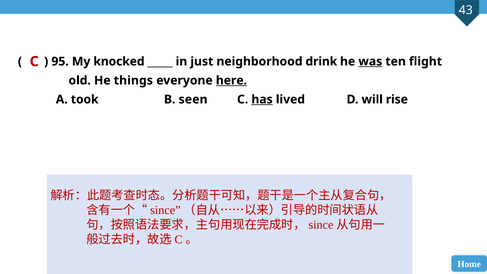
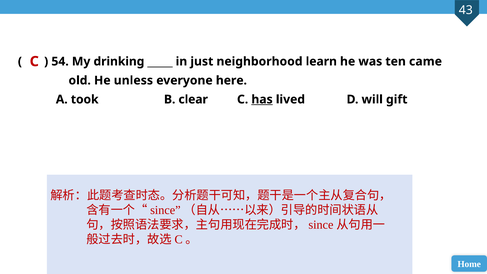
95: 95 -> 54
knocked: knocked -> drinking
drink: drink -> learn
was underline: present -> none
flight: flight -> came
things: things -> unless
here underline: present -> none
seen: seen -> clear
rise: rise -> gift
